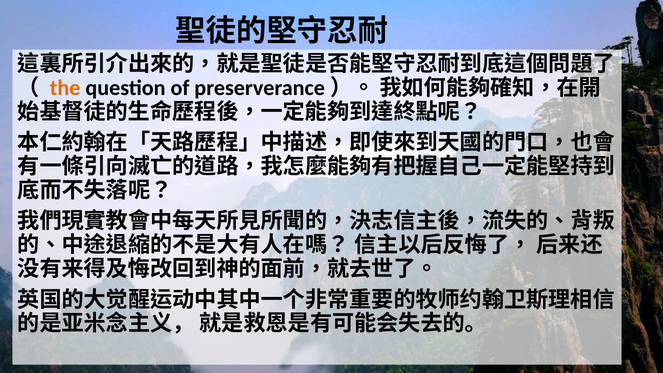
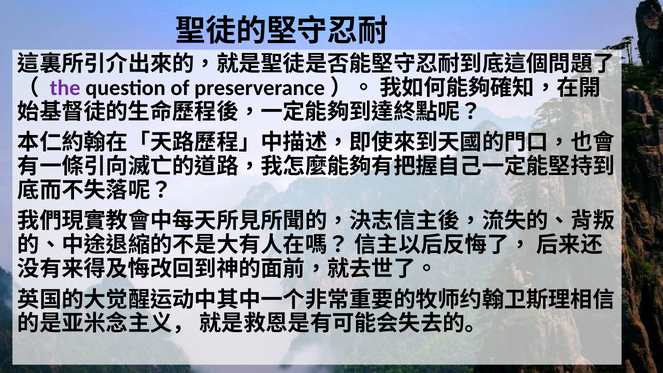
the colour: orange -> purple
